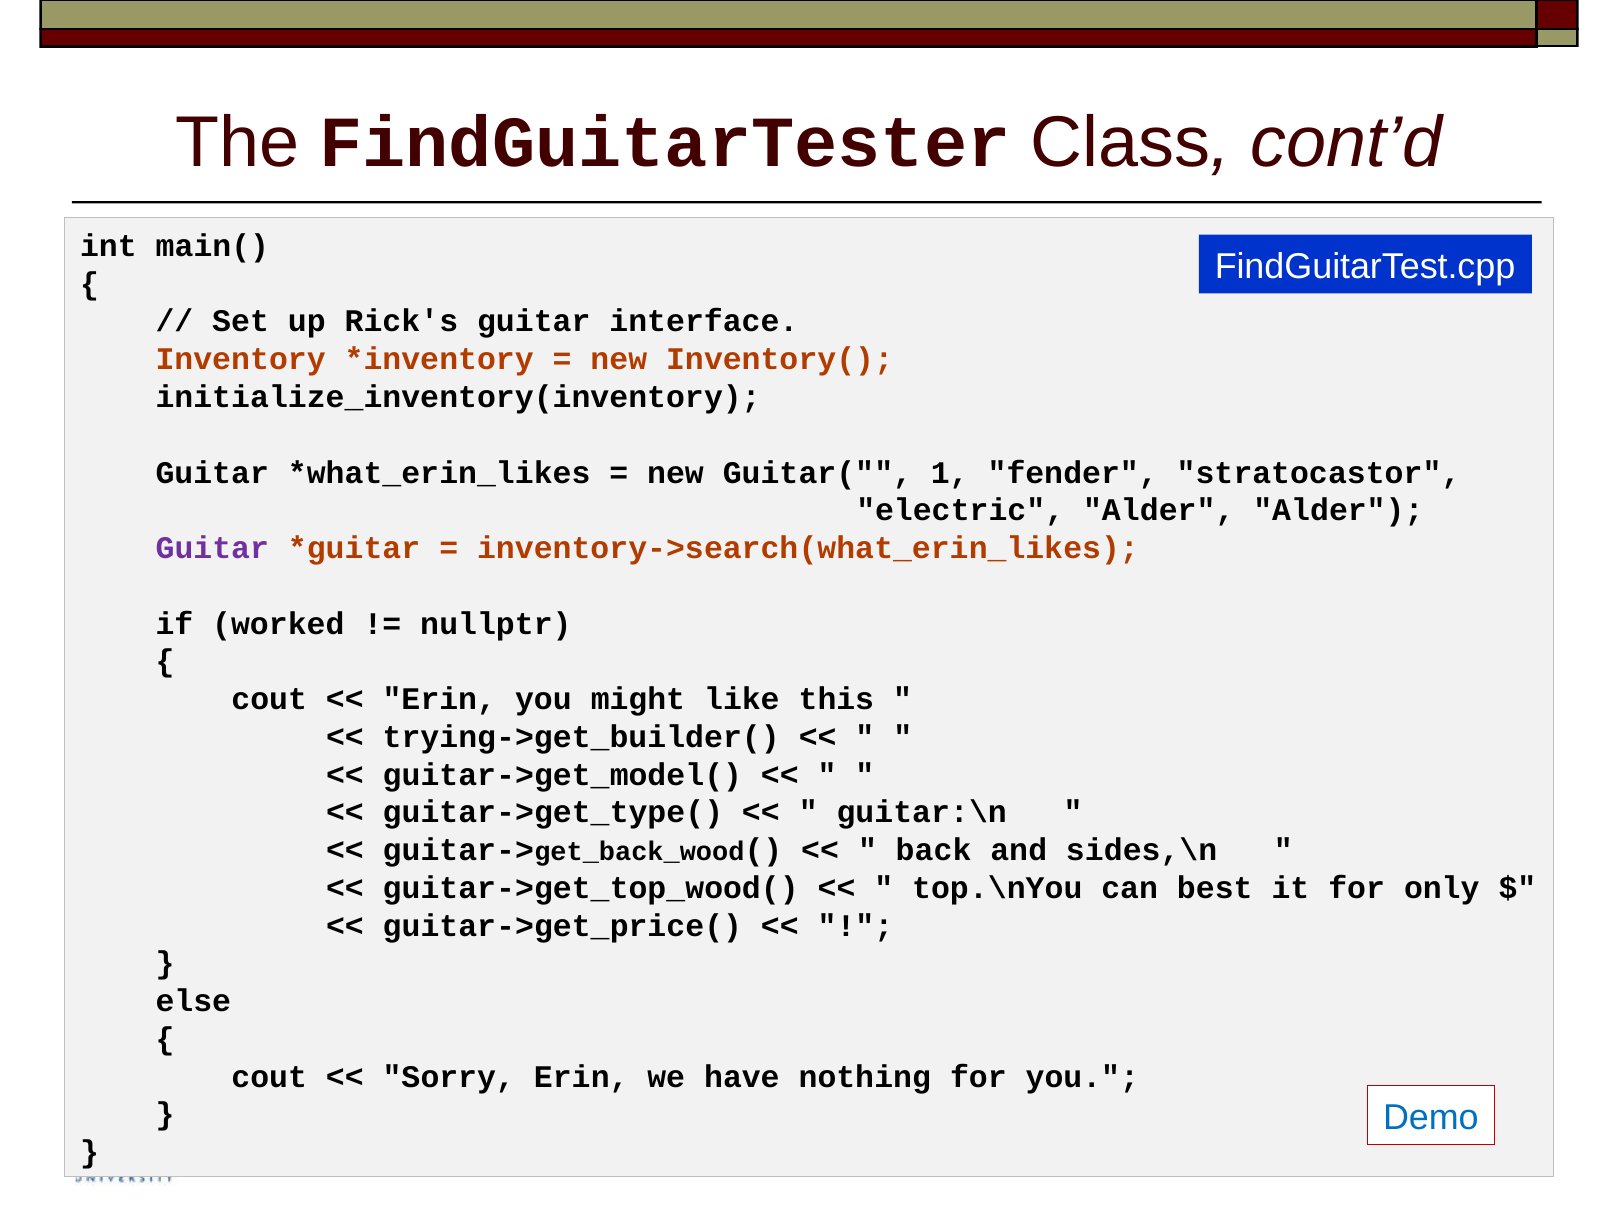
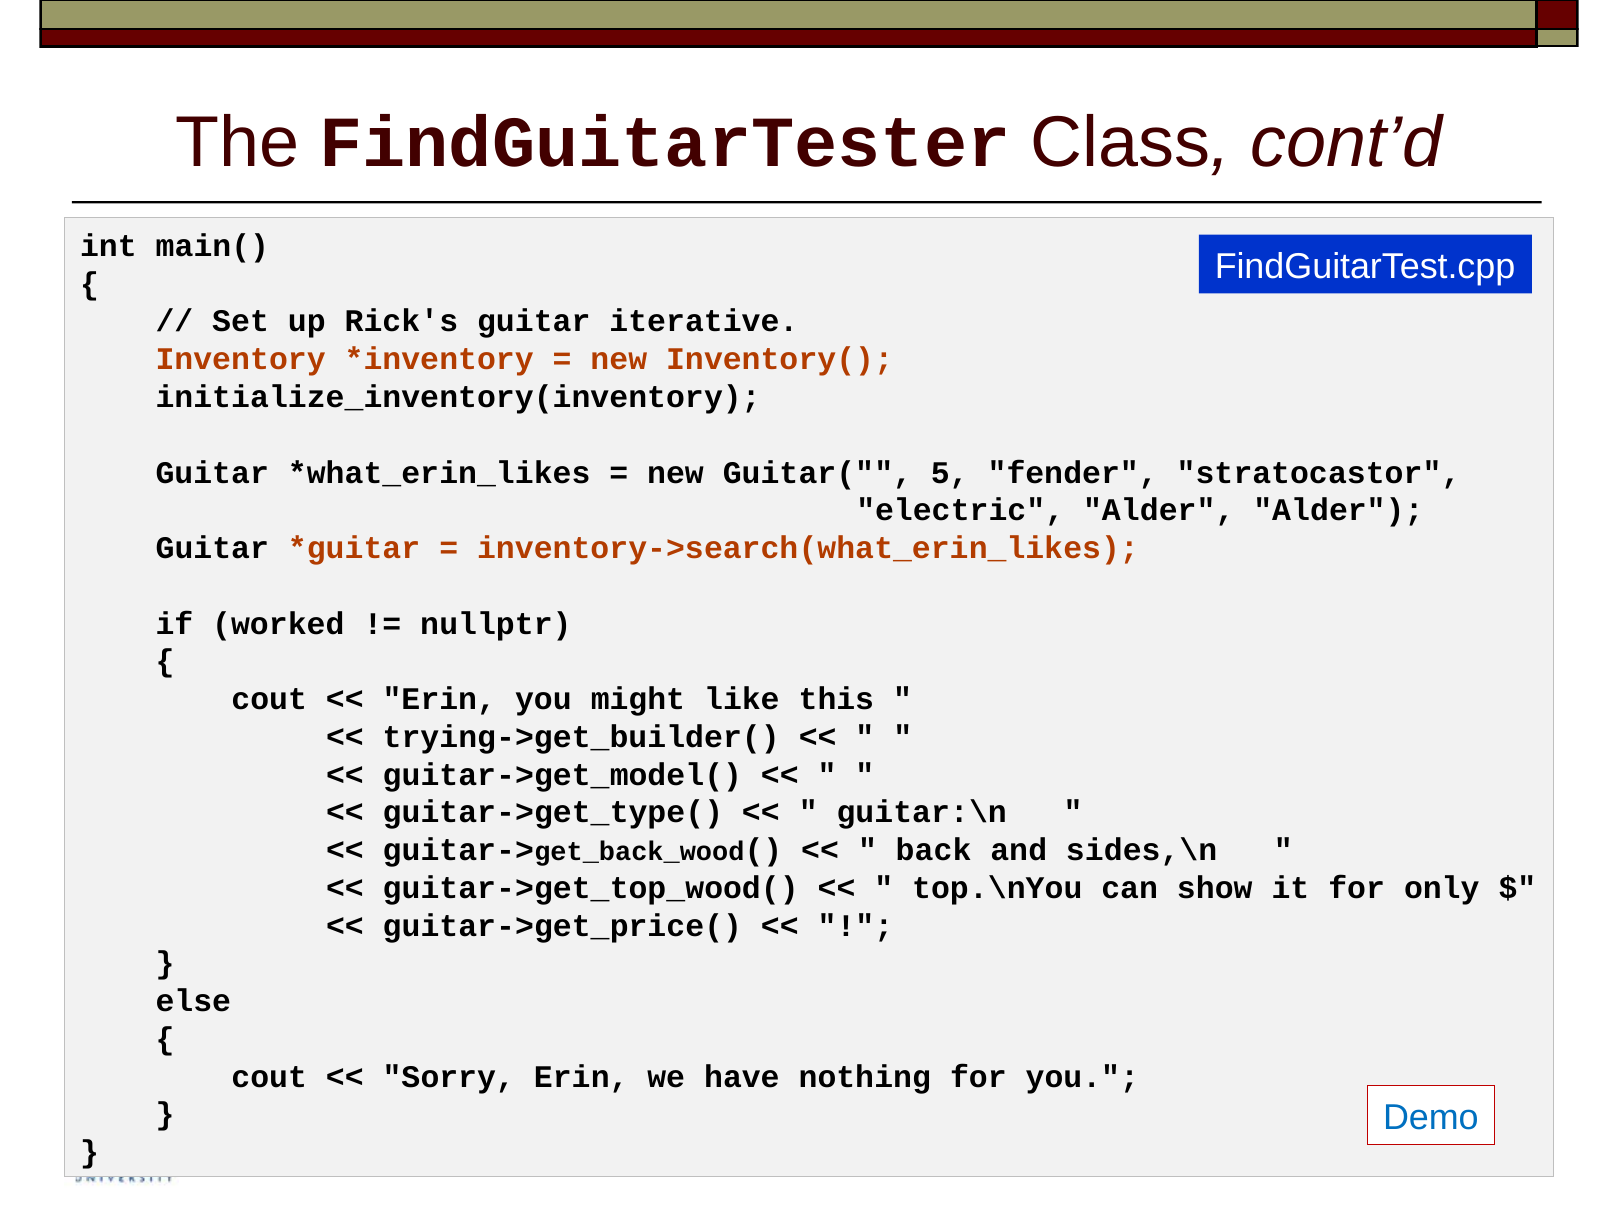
interface: interface -> iterative
1: 1 -> 5
Guitar at (212, 548) colour: purple -> black
best: best -> show
